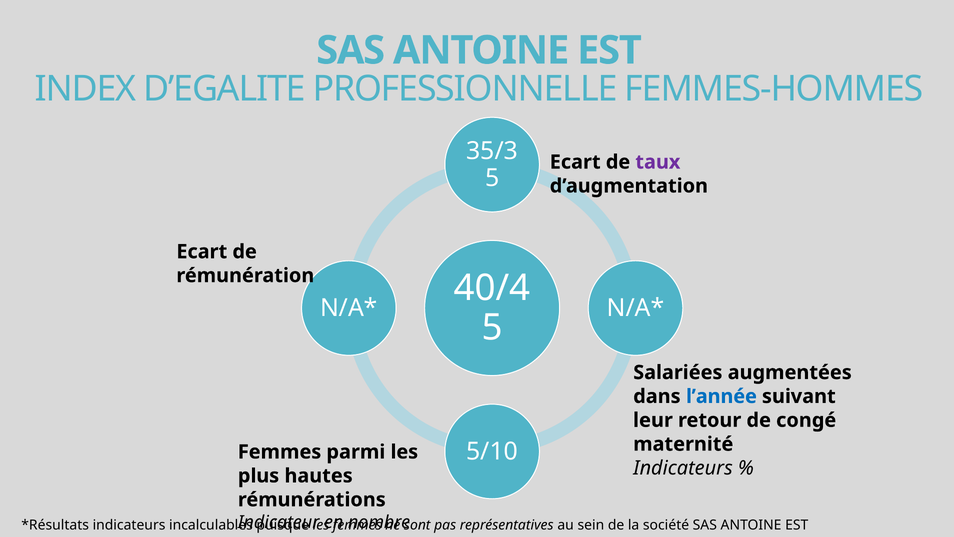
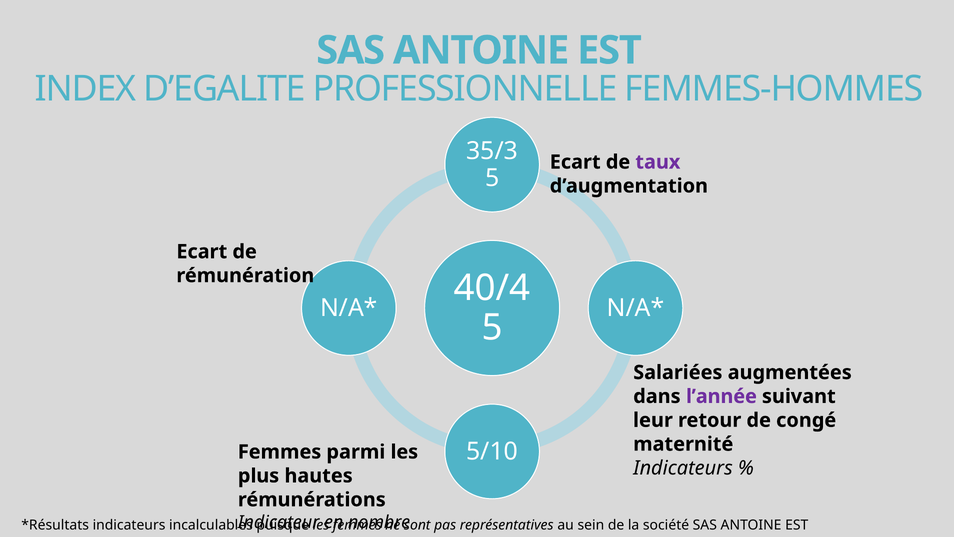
l’année colour: blue -> purple
